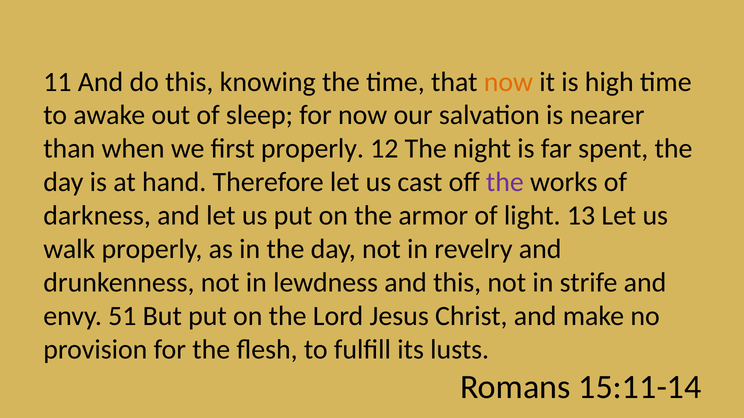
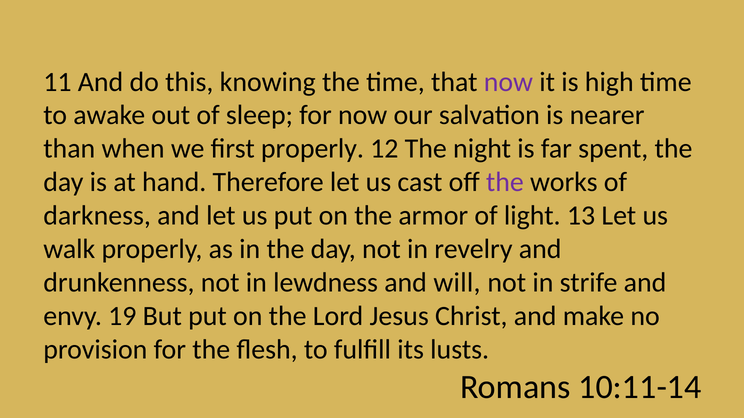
now at (508, 82) colour: orange -> purple
and this: this -> will
51: 51 -> 19
15:11-14: 15:11-14 -> 10:11-14
